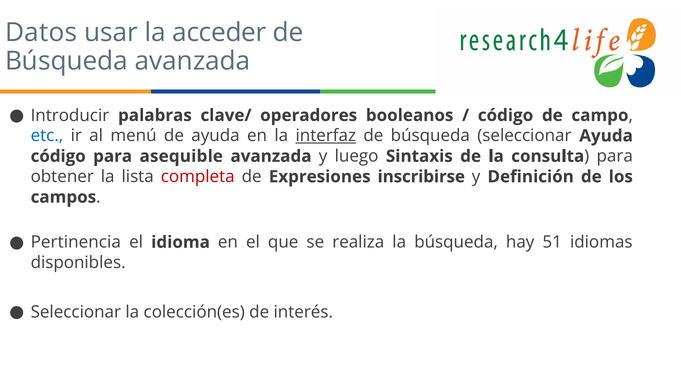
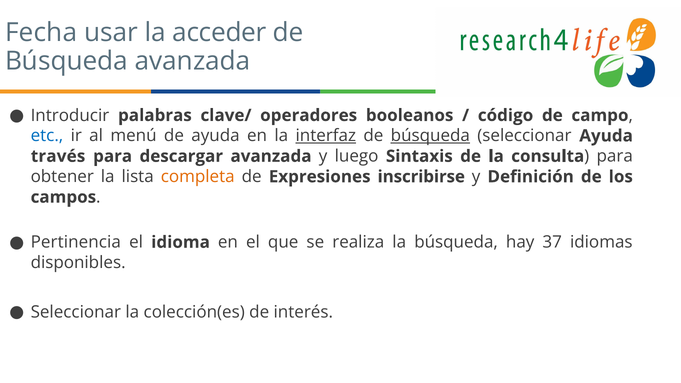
Datos: Datos -> Fecha
búsqueda at (430, 136) underline: none -> present
código at (58, 156): código -> través
asequible: asequible -> descargar
completa colour: red -> orange
51: 51 -> 37
